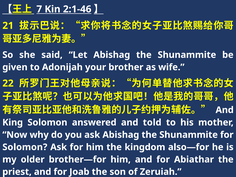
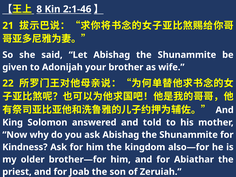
7: 7 -> 8
Solomon at (25, 147): Solomon -> Kindness
